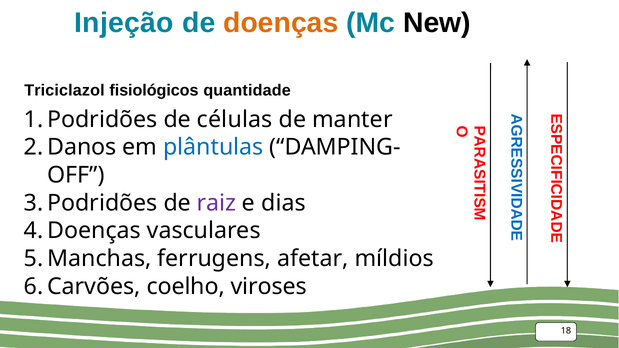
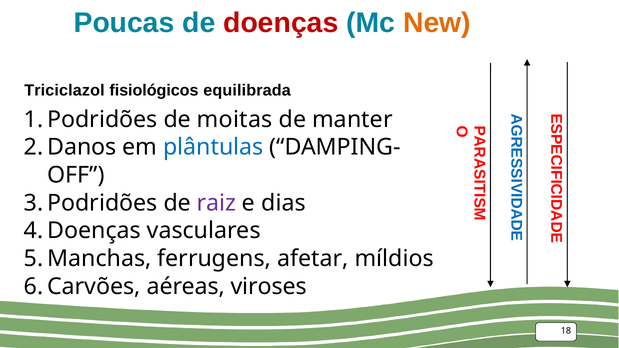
Injeção: Injeção -> Poucas
doenças colour: orange -> red
New colour: black -> orange
quantidade: quantidade -> equilibrada
células: células -> moitas
coelho: coelho -> aéreas
